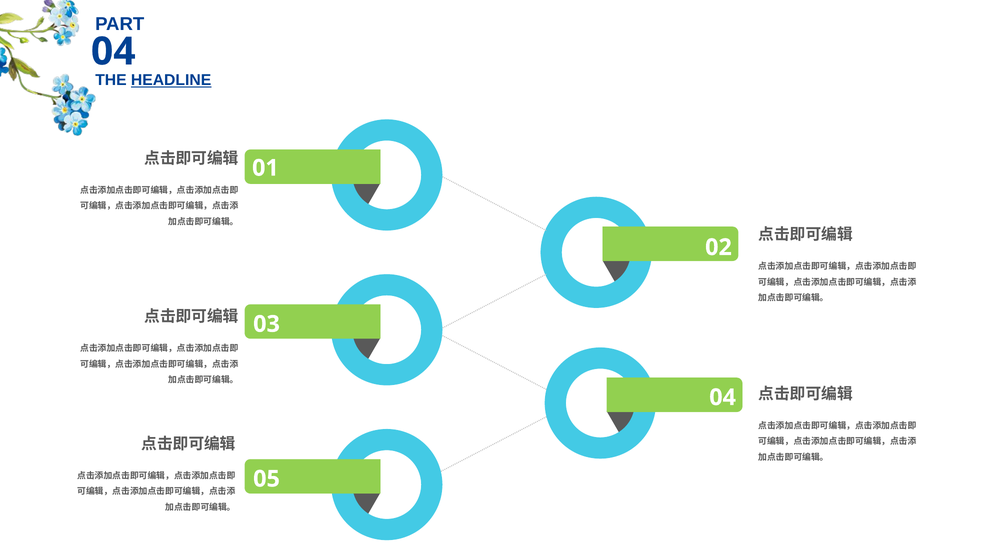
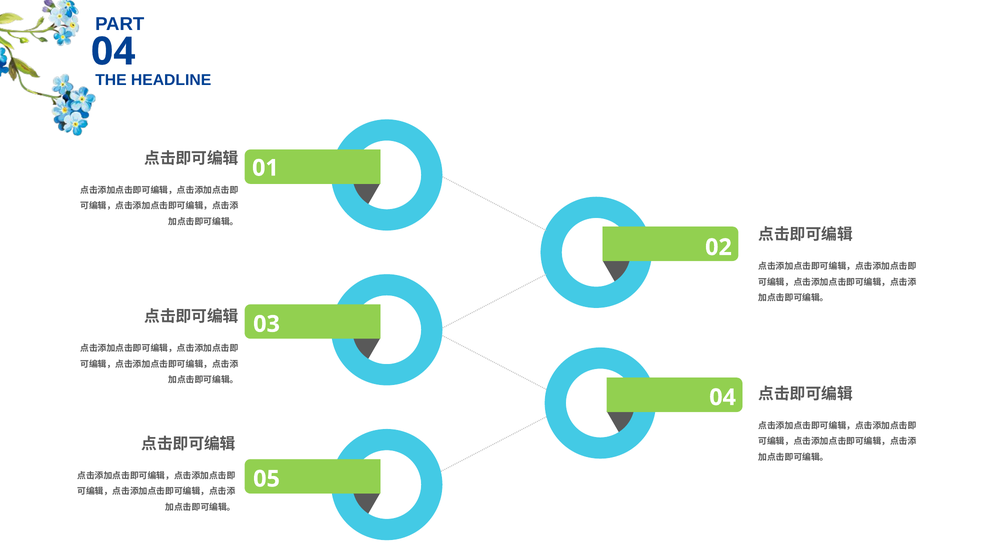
HEADLINE underline: present -> none
